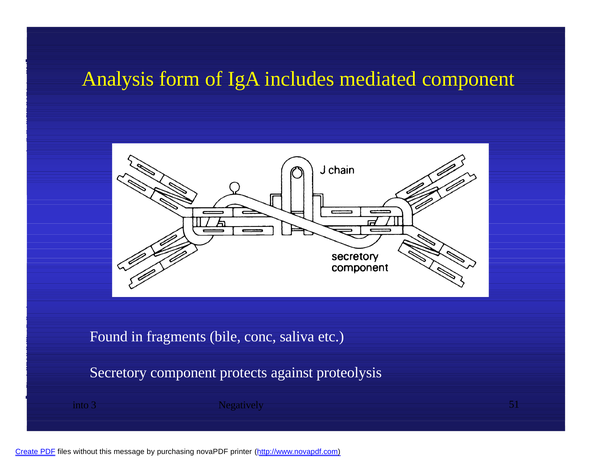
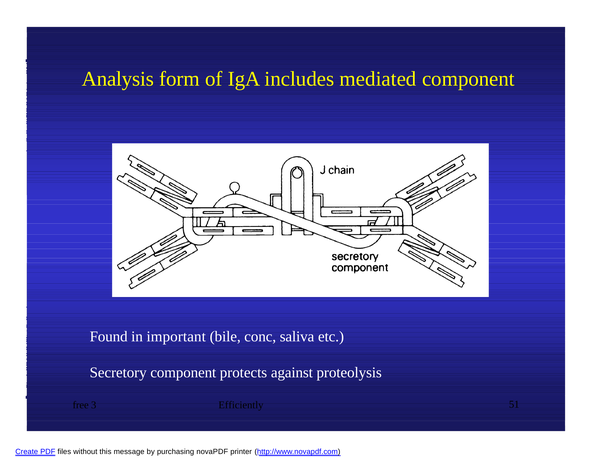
fragments: fragments -> important
into: into -> free
Negatively: Negatively -> Efficiently
